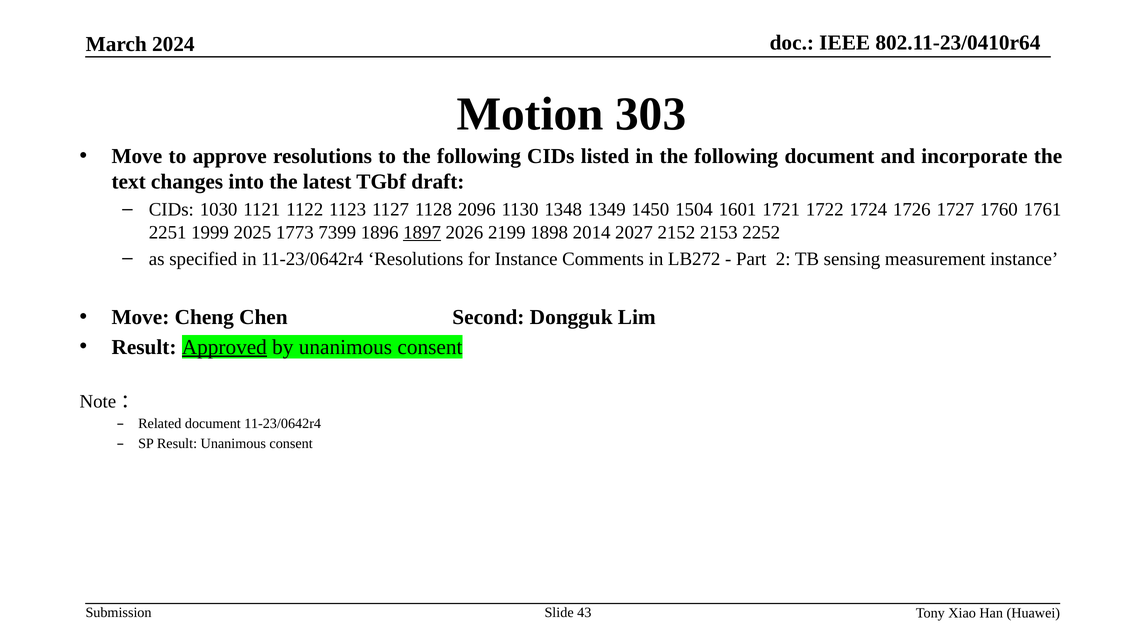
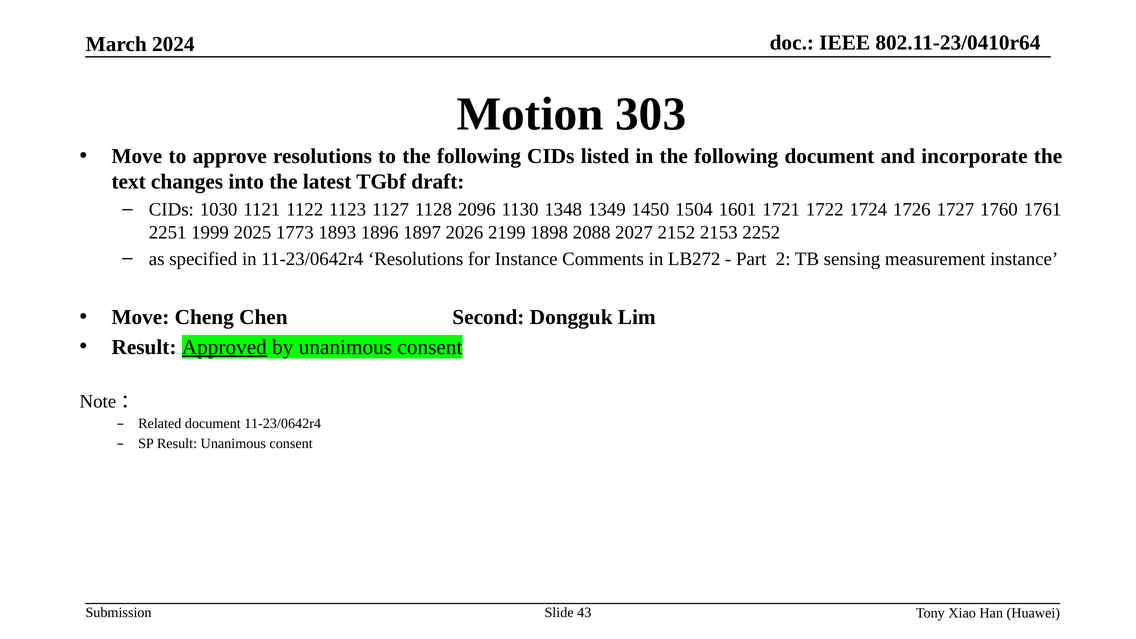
7399: 7399 -> 1893
1897 underline: present -> none
2014: 2014 -> 2088
